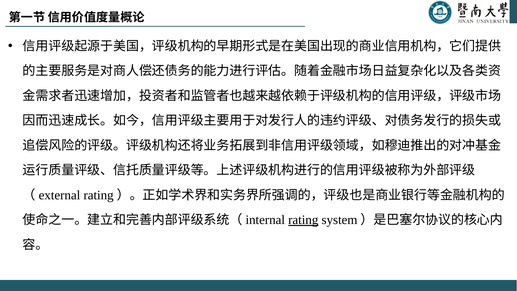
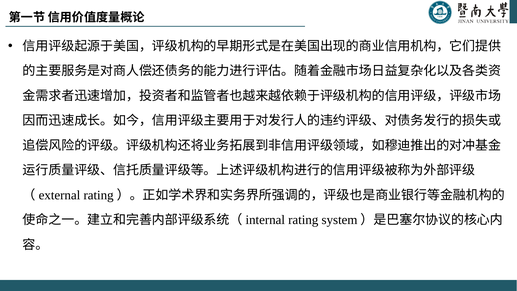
rating underline: present -> none
